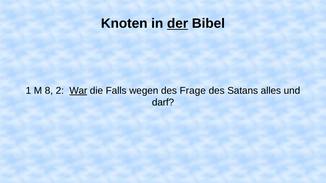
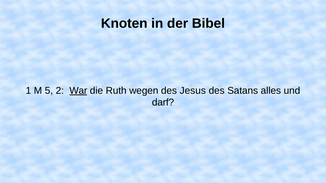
der underline: present -> none
8: 8 -> 5
Falls: Falls -> Ruth
Frage: Frage -> Jesus
